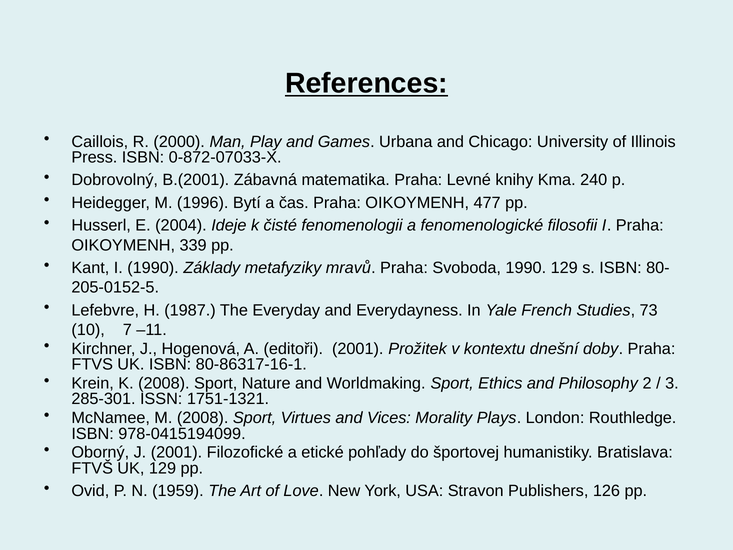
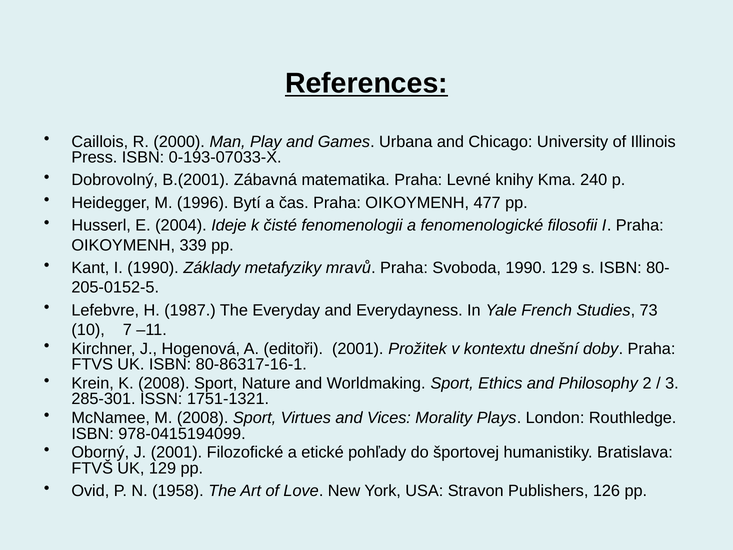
0-872-07033-X: 0-872-07033-X -> 0-193-07033-X
1959: 1959 -> 1958
